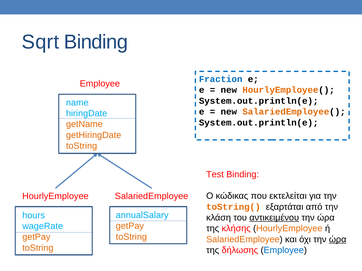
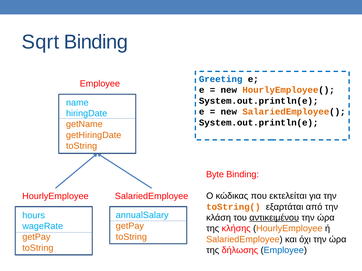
Fraction: Fraction -> Greeting
Test: Test -> Byte
ώρα at (338, 240) underline: present -> none
